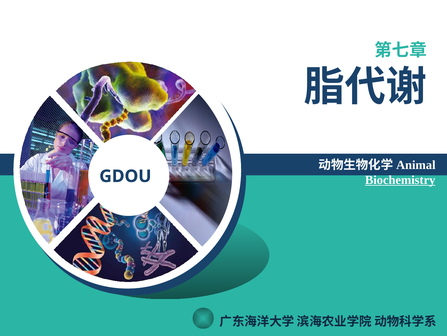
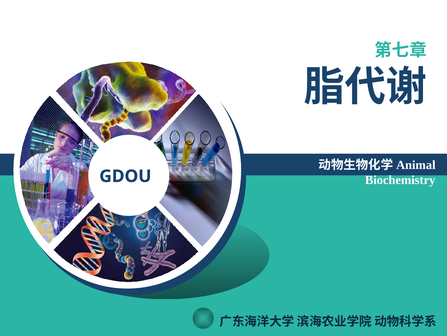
Biochemistry underline: present -> none
